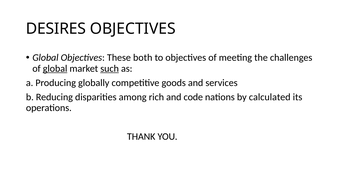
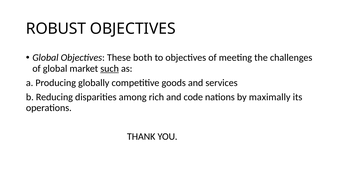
DESIRES: DESIRES -> ROBUST
global at (55, 68) underline: present -> none
calculated: calculated -> maximally
